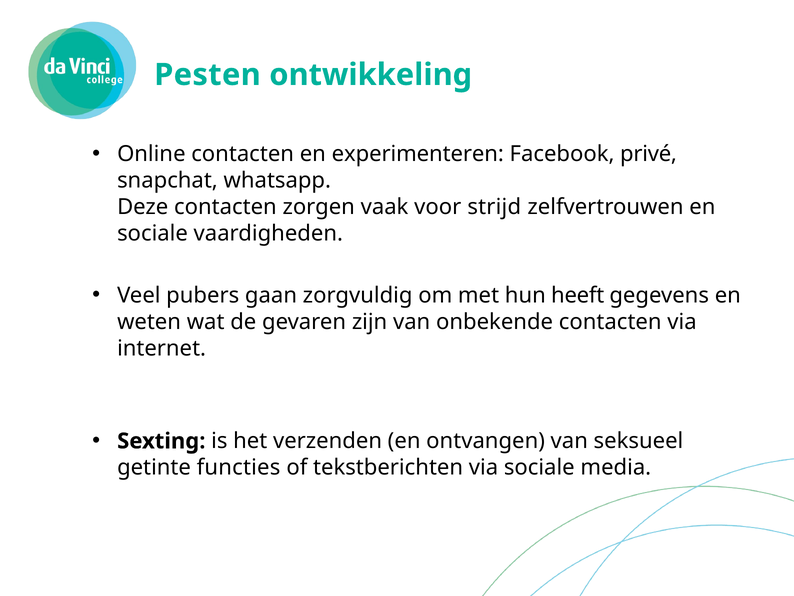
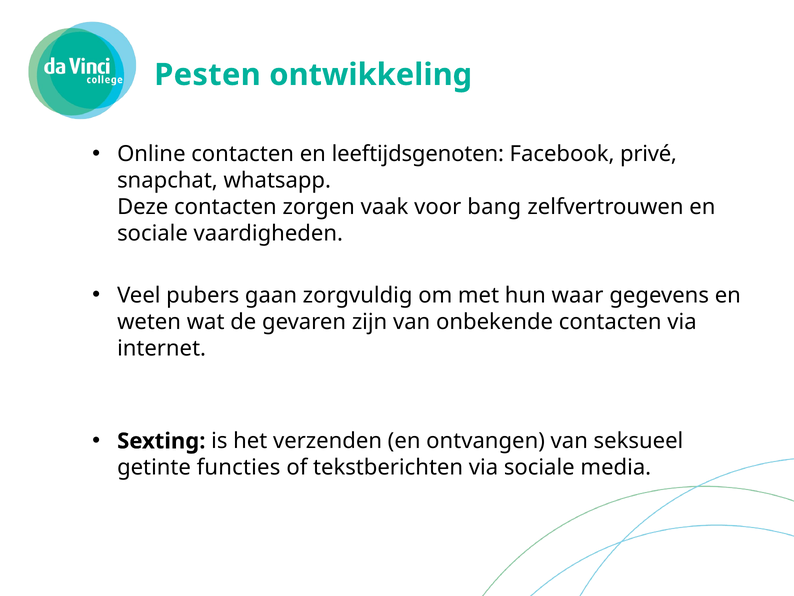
experimenteren: experimenteren -> leeftijdsgenoten
strijd: strijd -> bang
heeft: heeft -> waar
